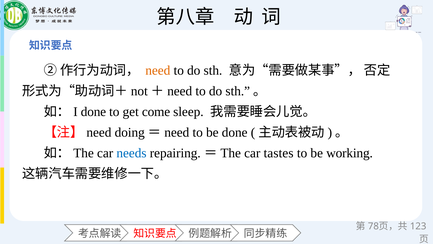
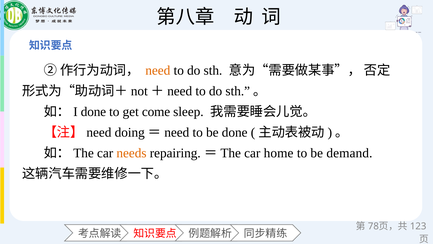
needs colour: blue -> orange
tastes: tastes -> home
working: working -> demand
